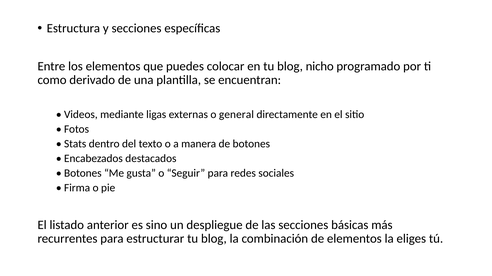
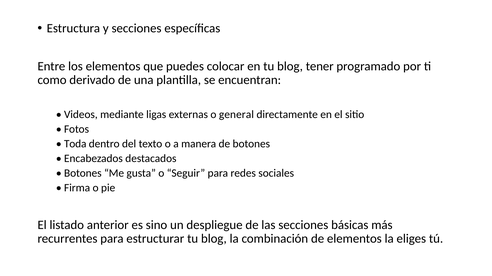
nicho: nicho -> tener
Stats: Stats -> Toda
